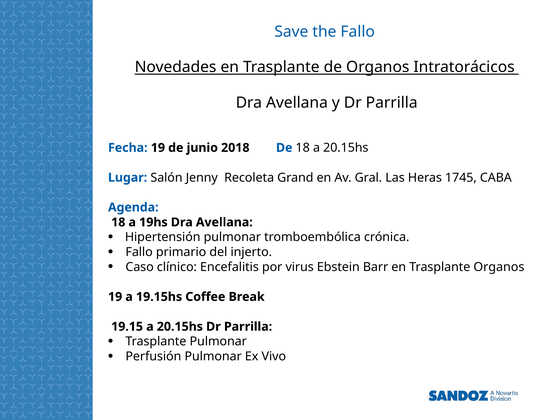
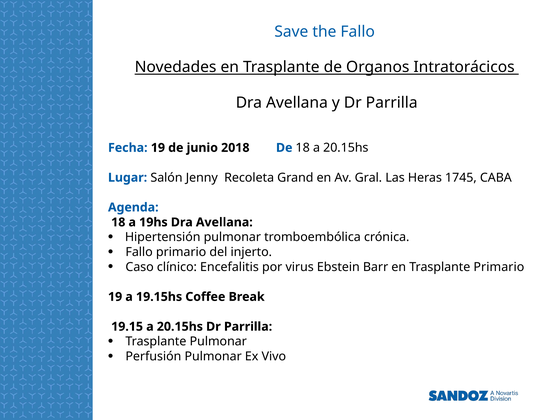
Trasplante Organos: Organos -> Primario
